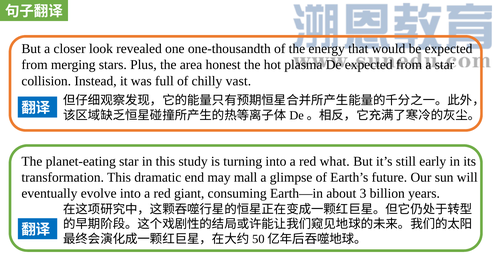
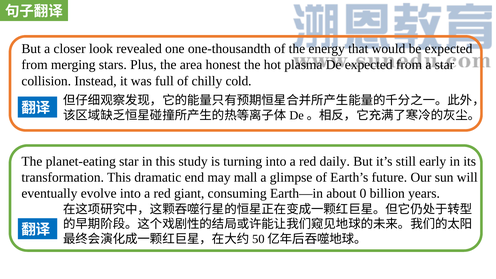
vast: vast -> cold
what: what -> daily
3: 3 -> 0
